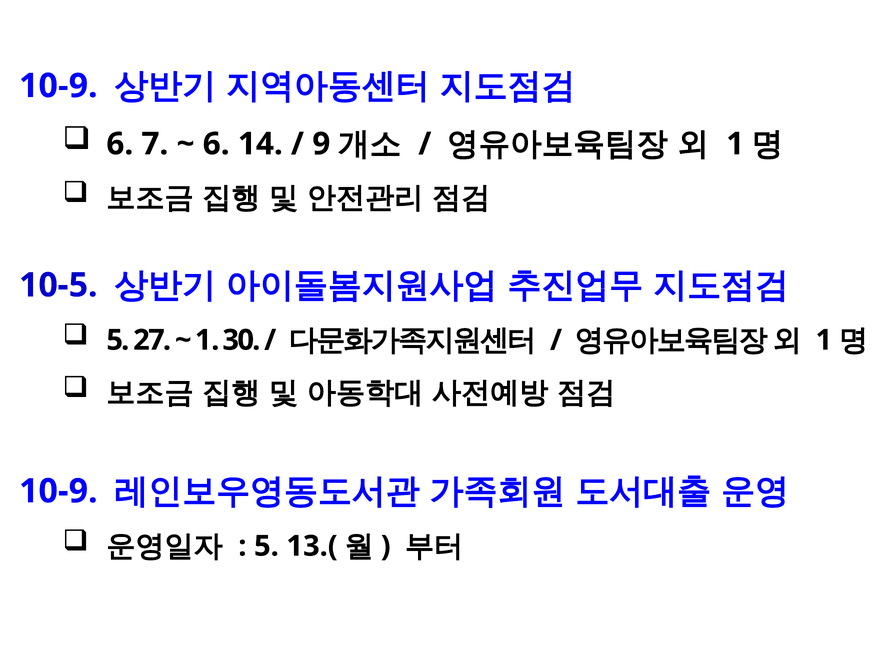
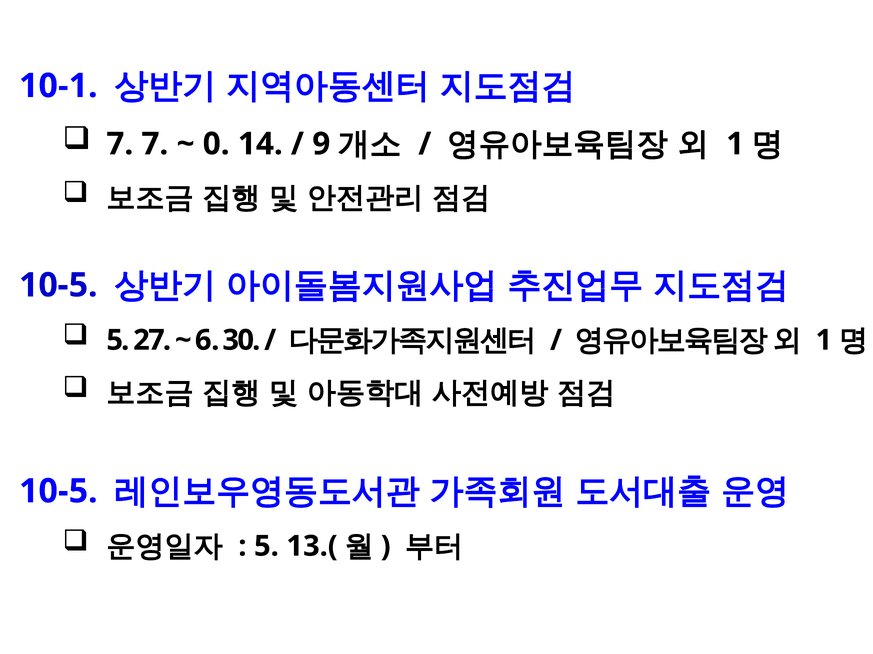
10-9 at (58, 86): 10-9 -> 10-1
6 at (120, 144): 6 -> 7
6 at (216, 144): 6 -> 0
1 at (207, 341): 1 -> 6
10-9 at (58, 492): 10-9 -> 10-5
